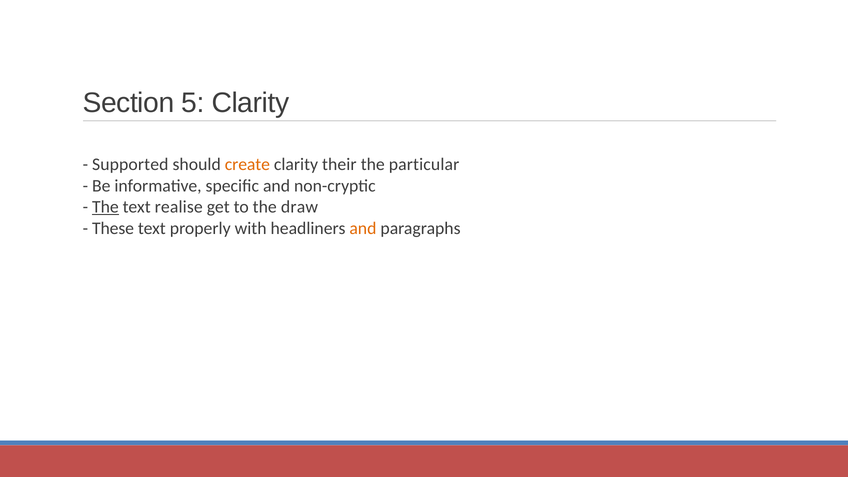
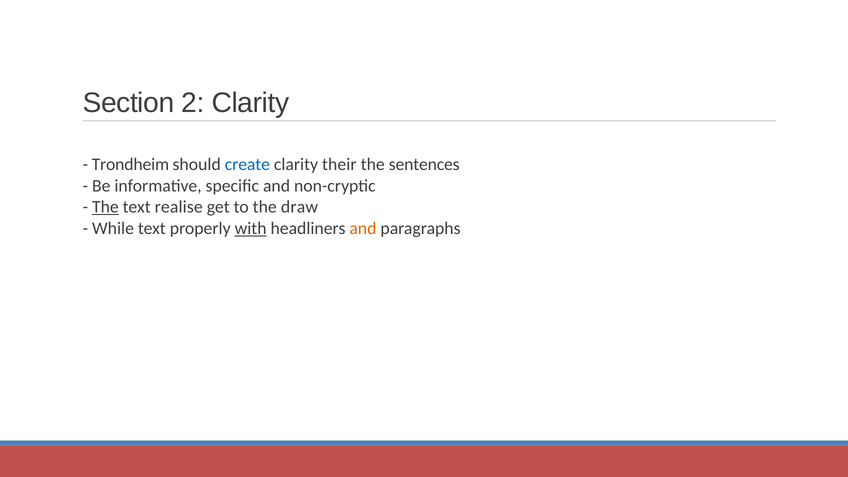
5: 5 -> 2
Supported: Supported -> Trondheim
create colour: orange -> blue
particular: particular -> sentences
These: These -> While
with underline: none -> present
